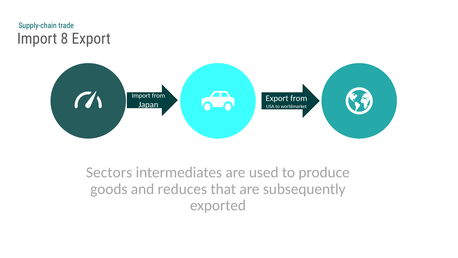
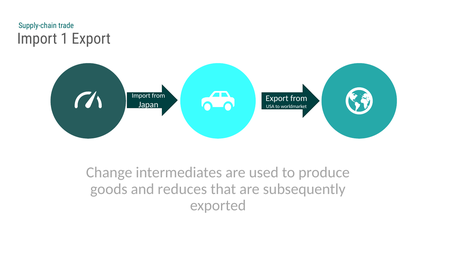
8: 8 -> 1
Sectors: Sectors -> Change
